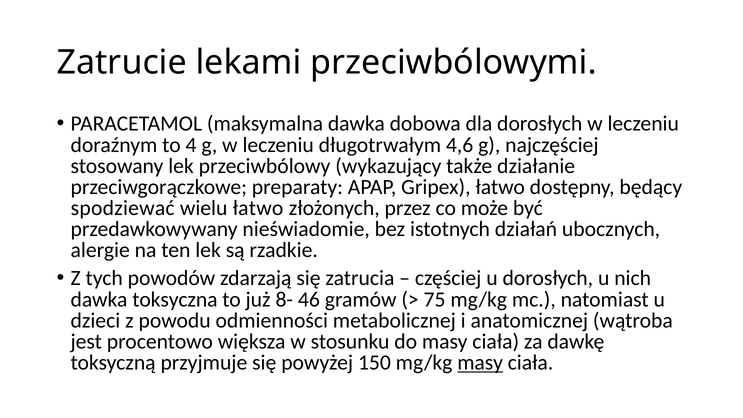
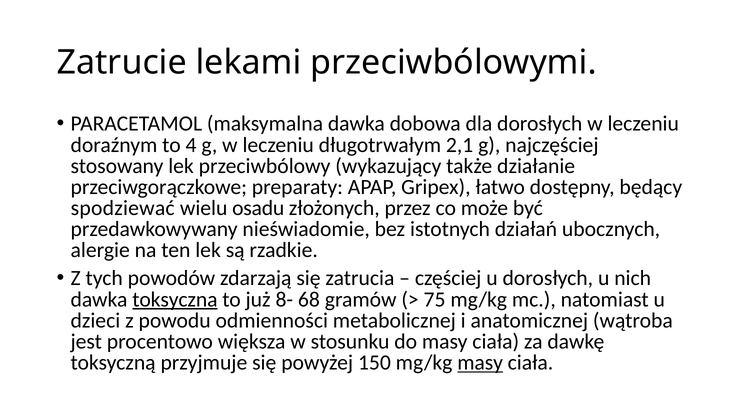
4,6: 4,6 -> 2,1
wielu łatwo: łatwo -> osadu
toksyczna underline: none -> present
46: 46 -> 68
